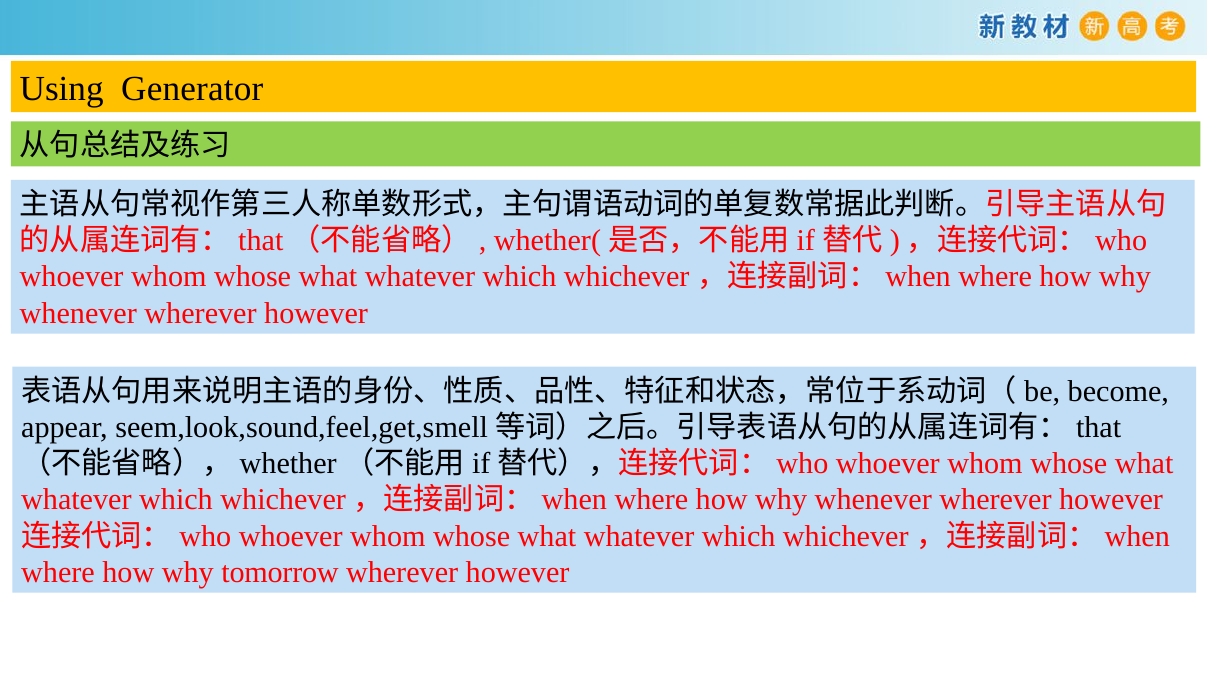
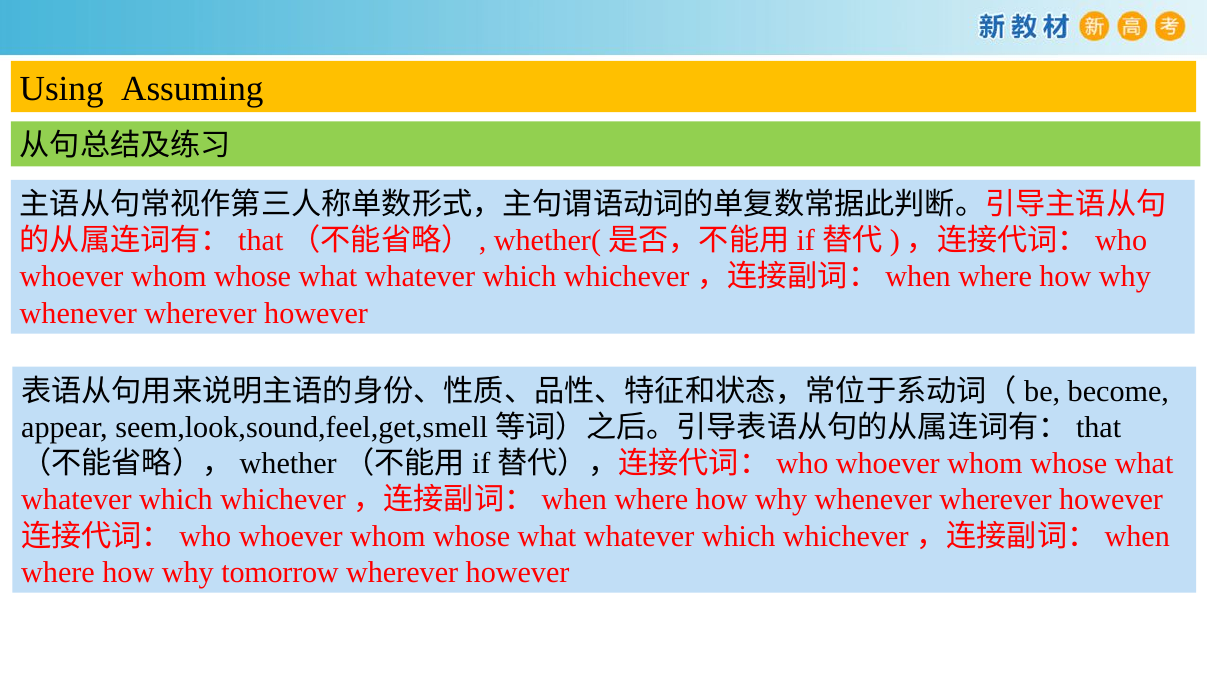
Generator: Generator -> Assuming
